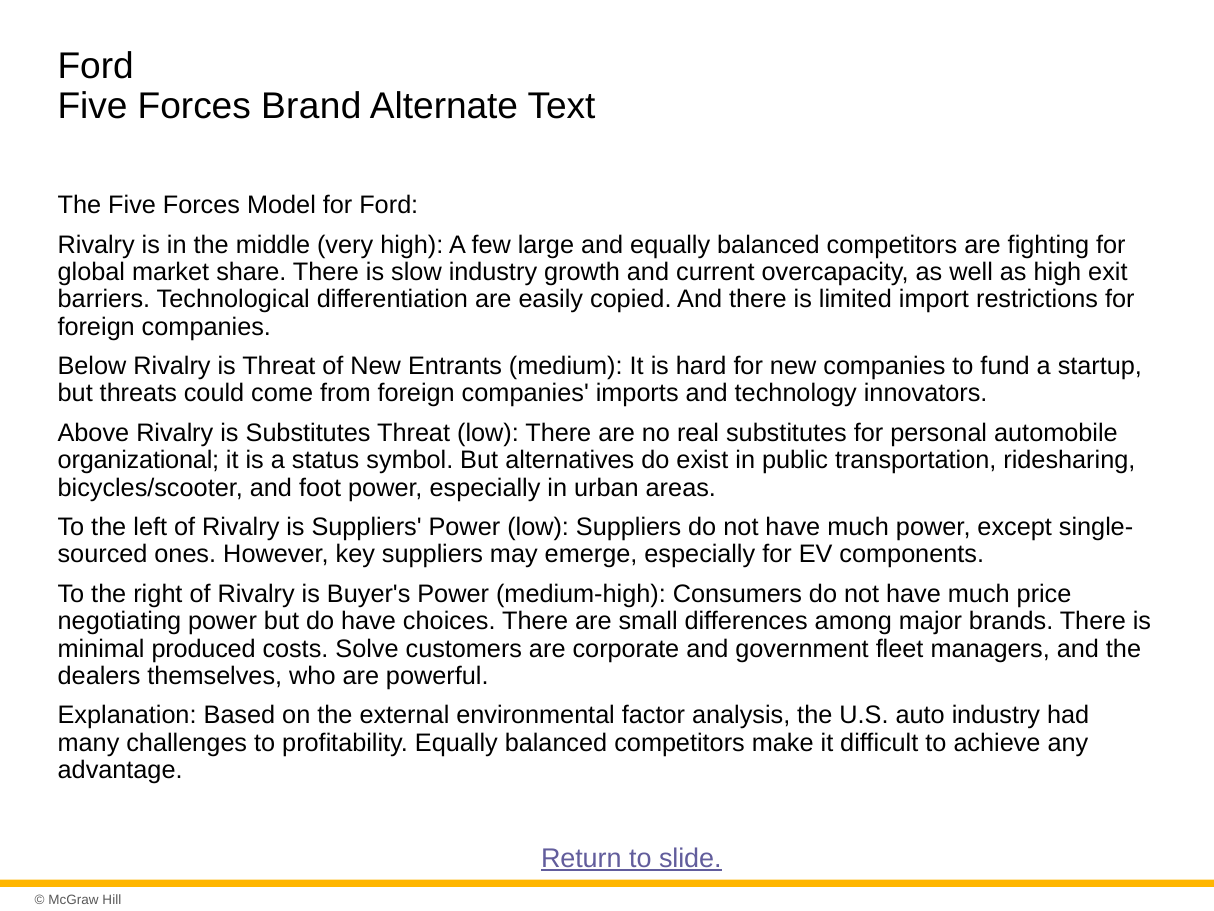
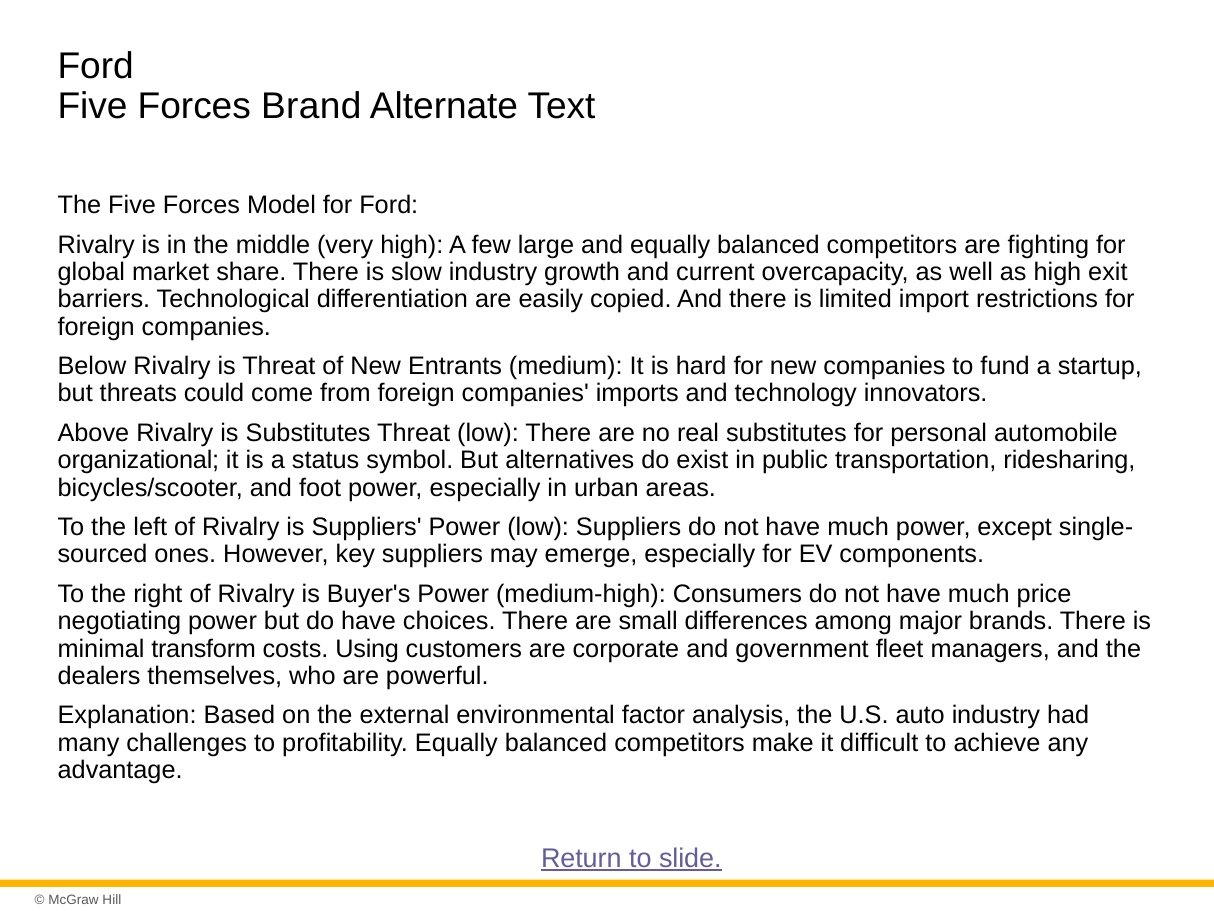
produced: produced -> transform
Solve: Solve -> Using
